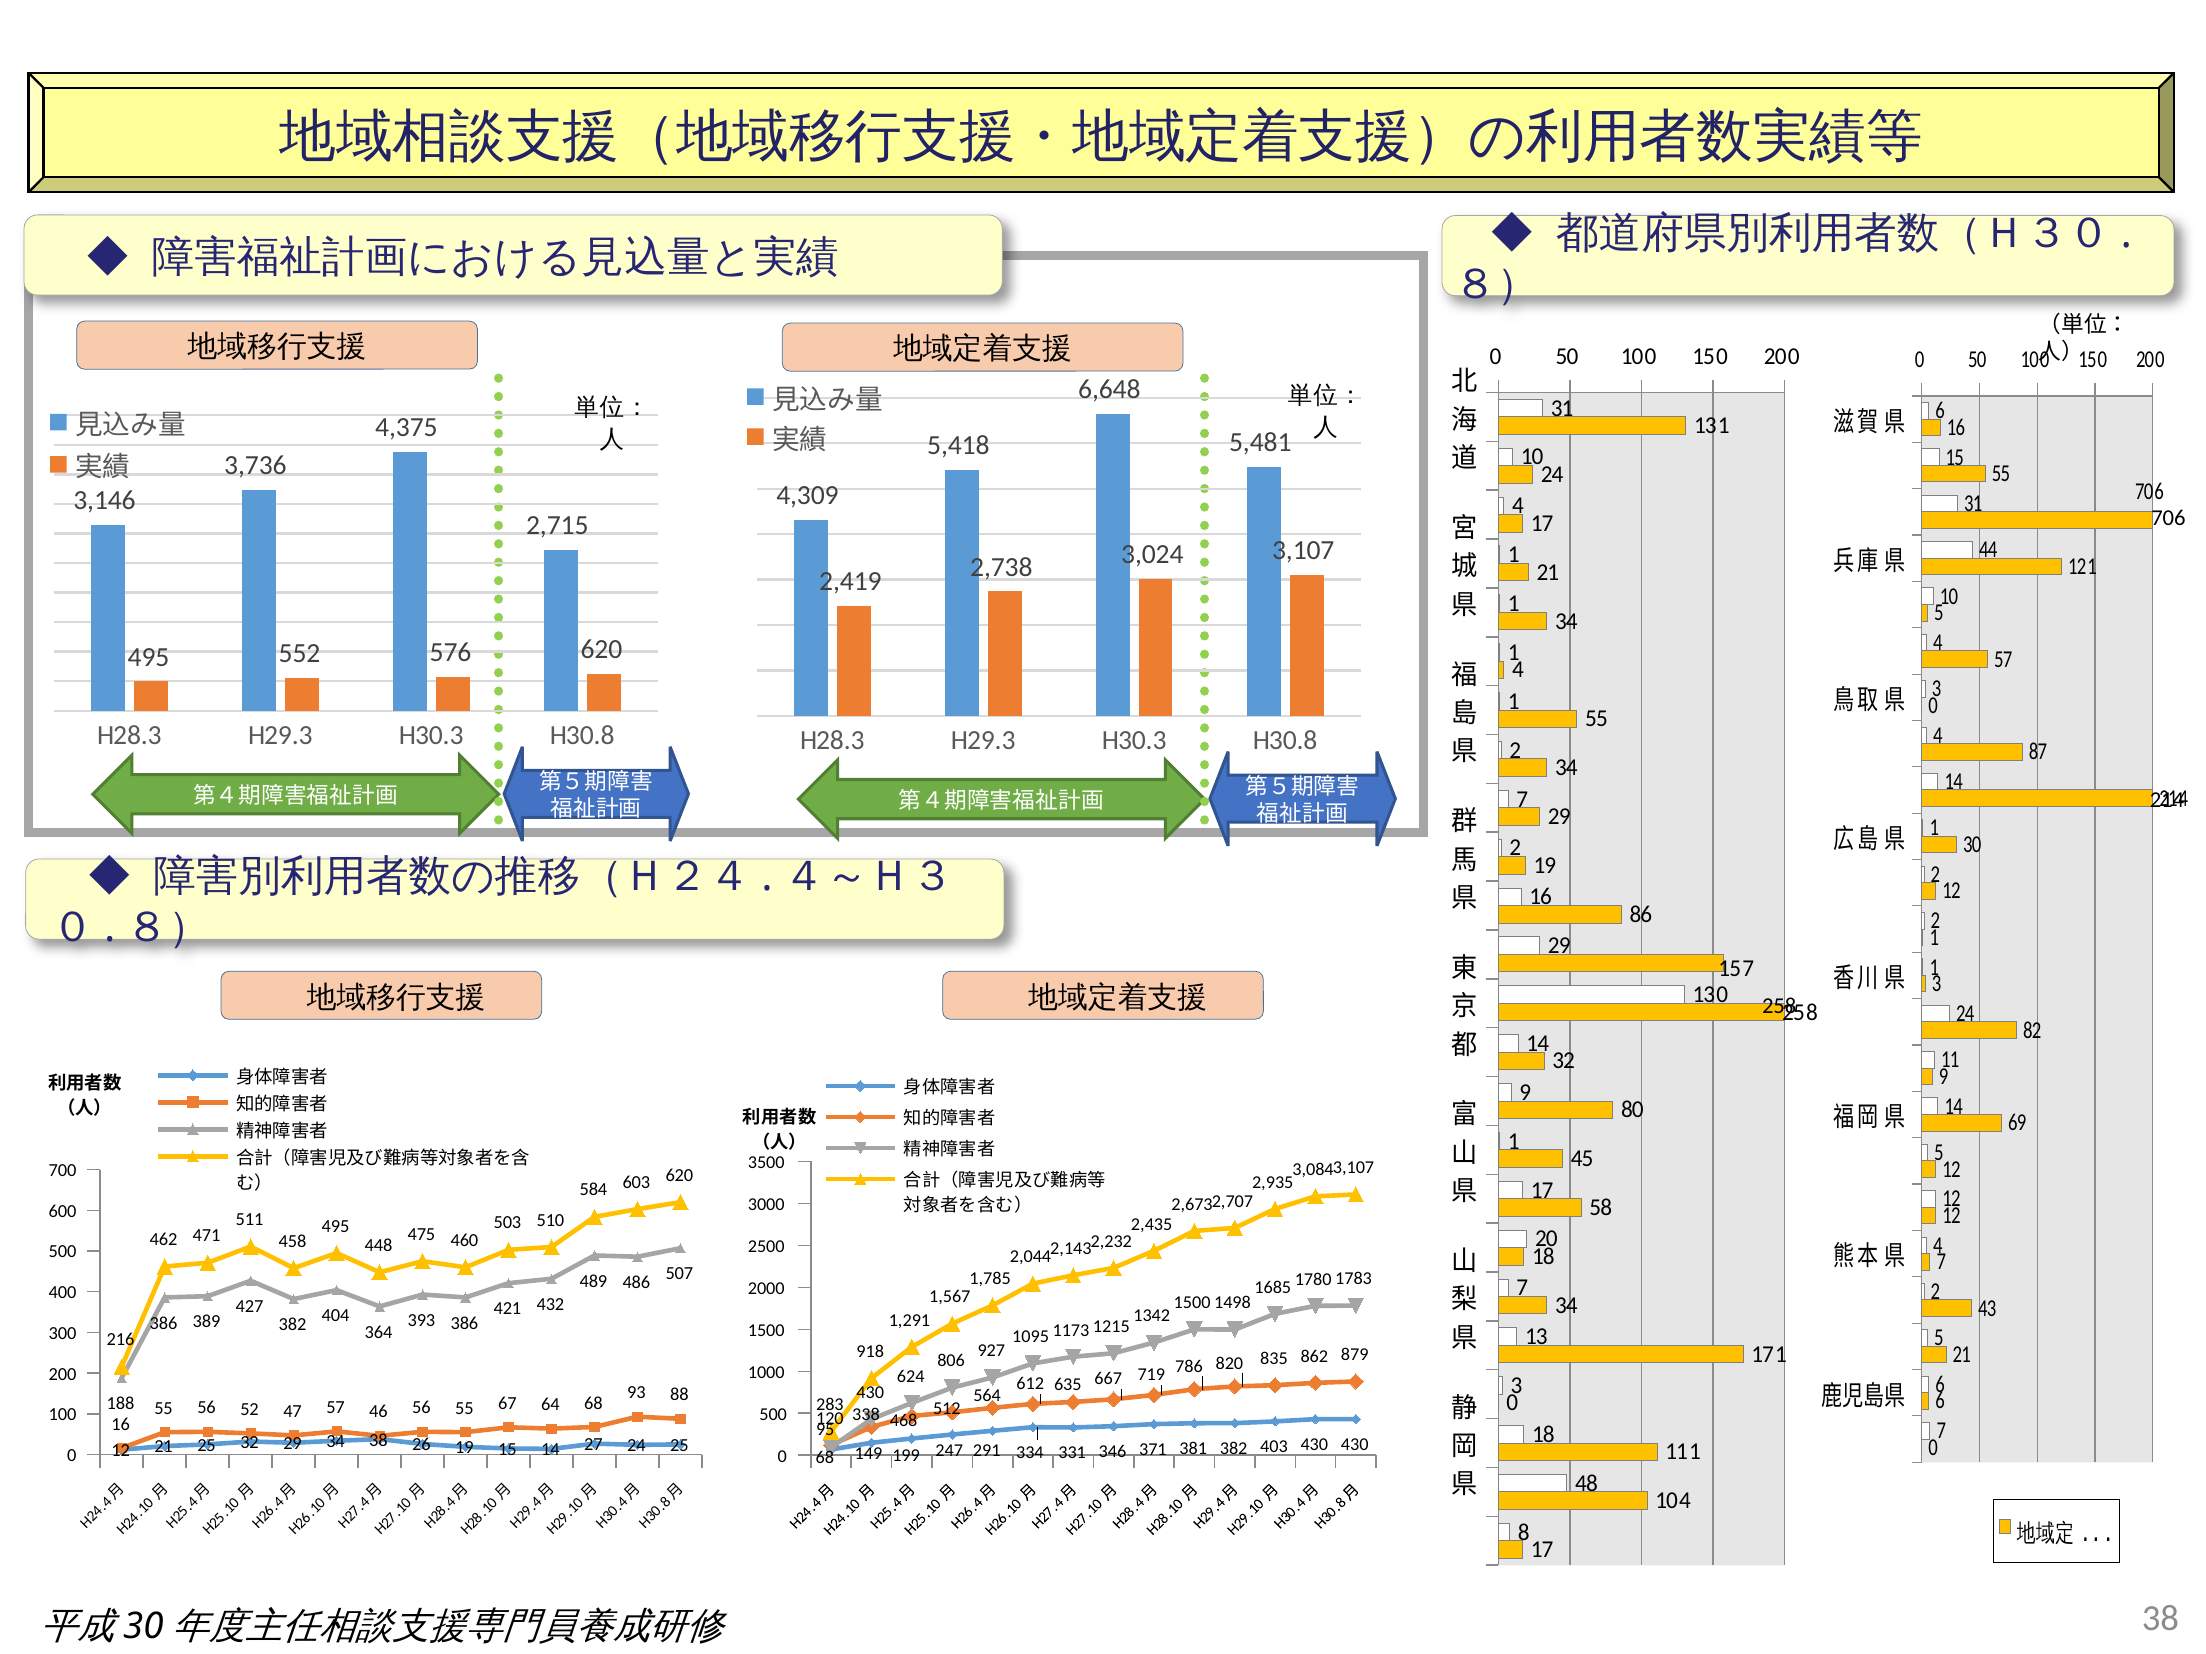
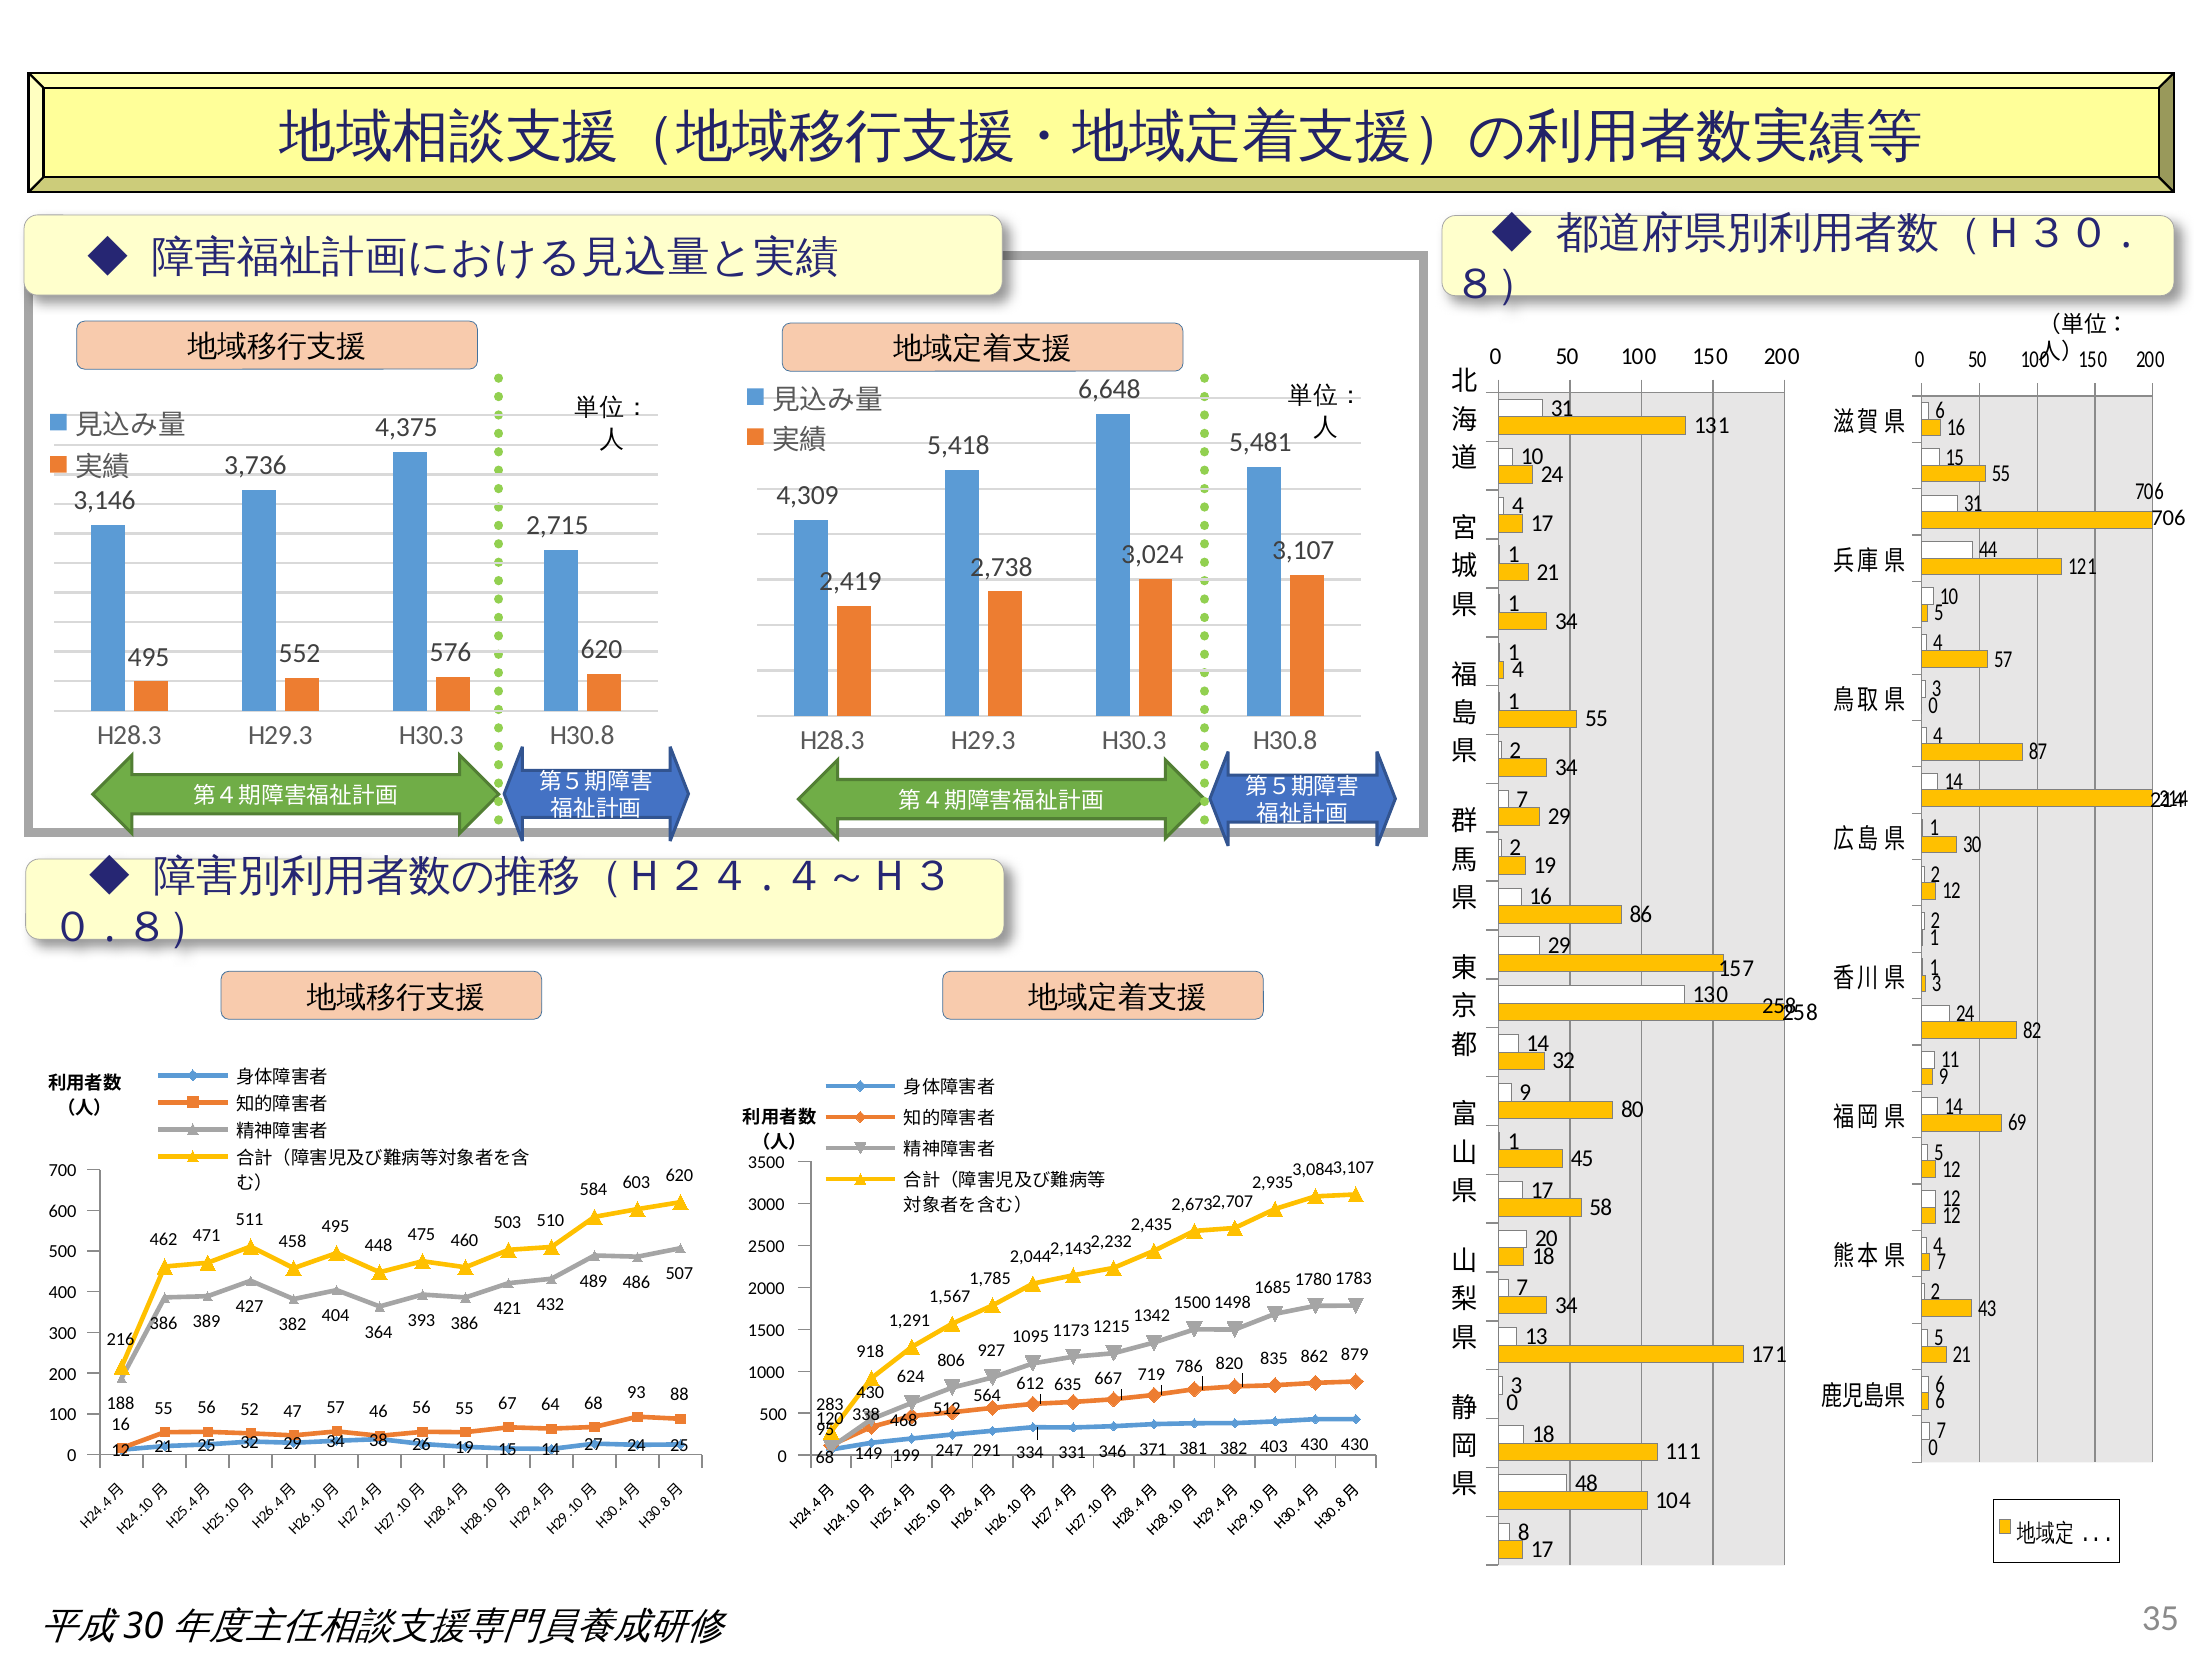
38 at (2160, 1619): 38 -> 35
